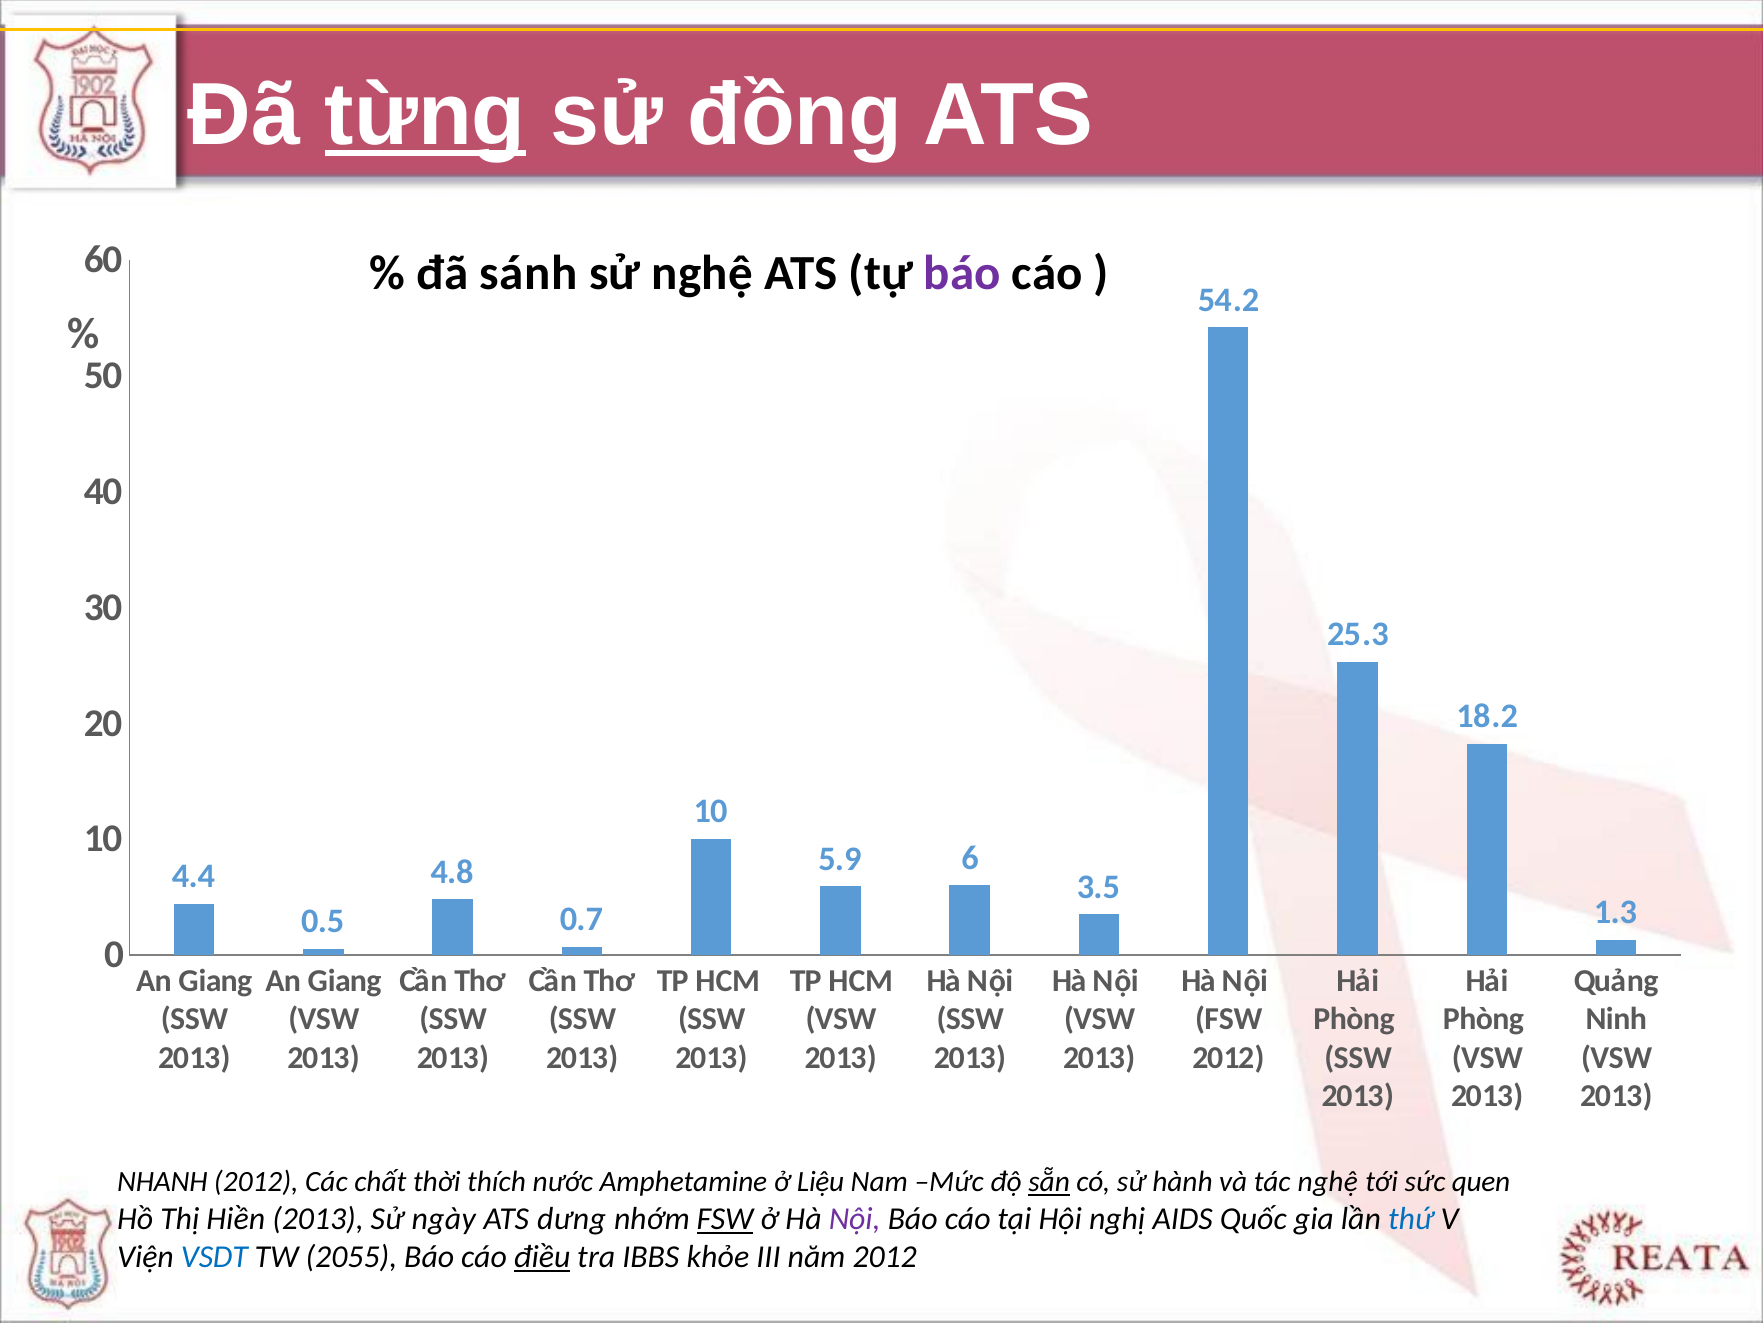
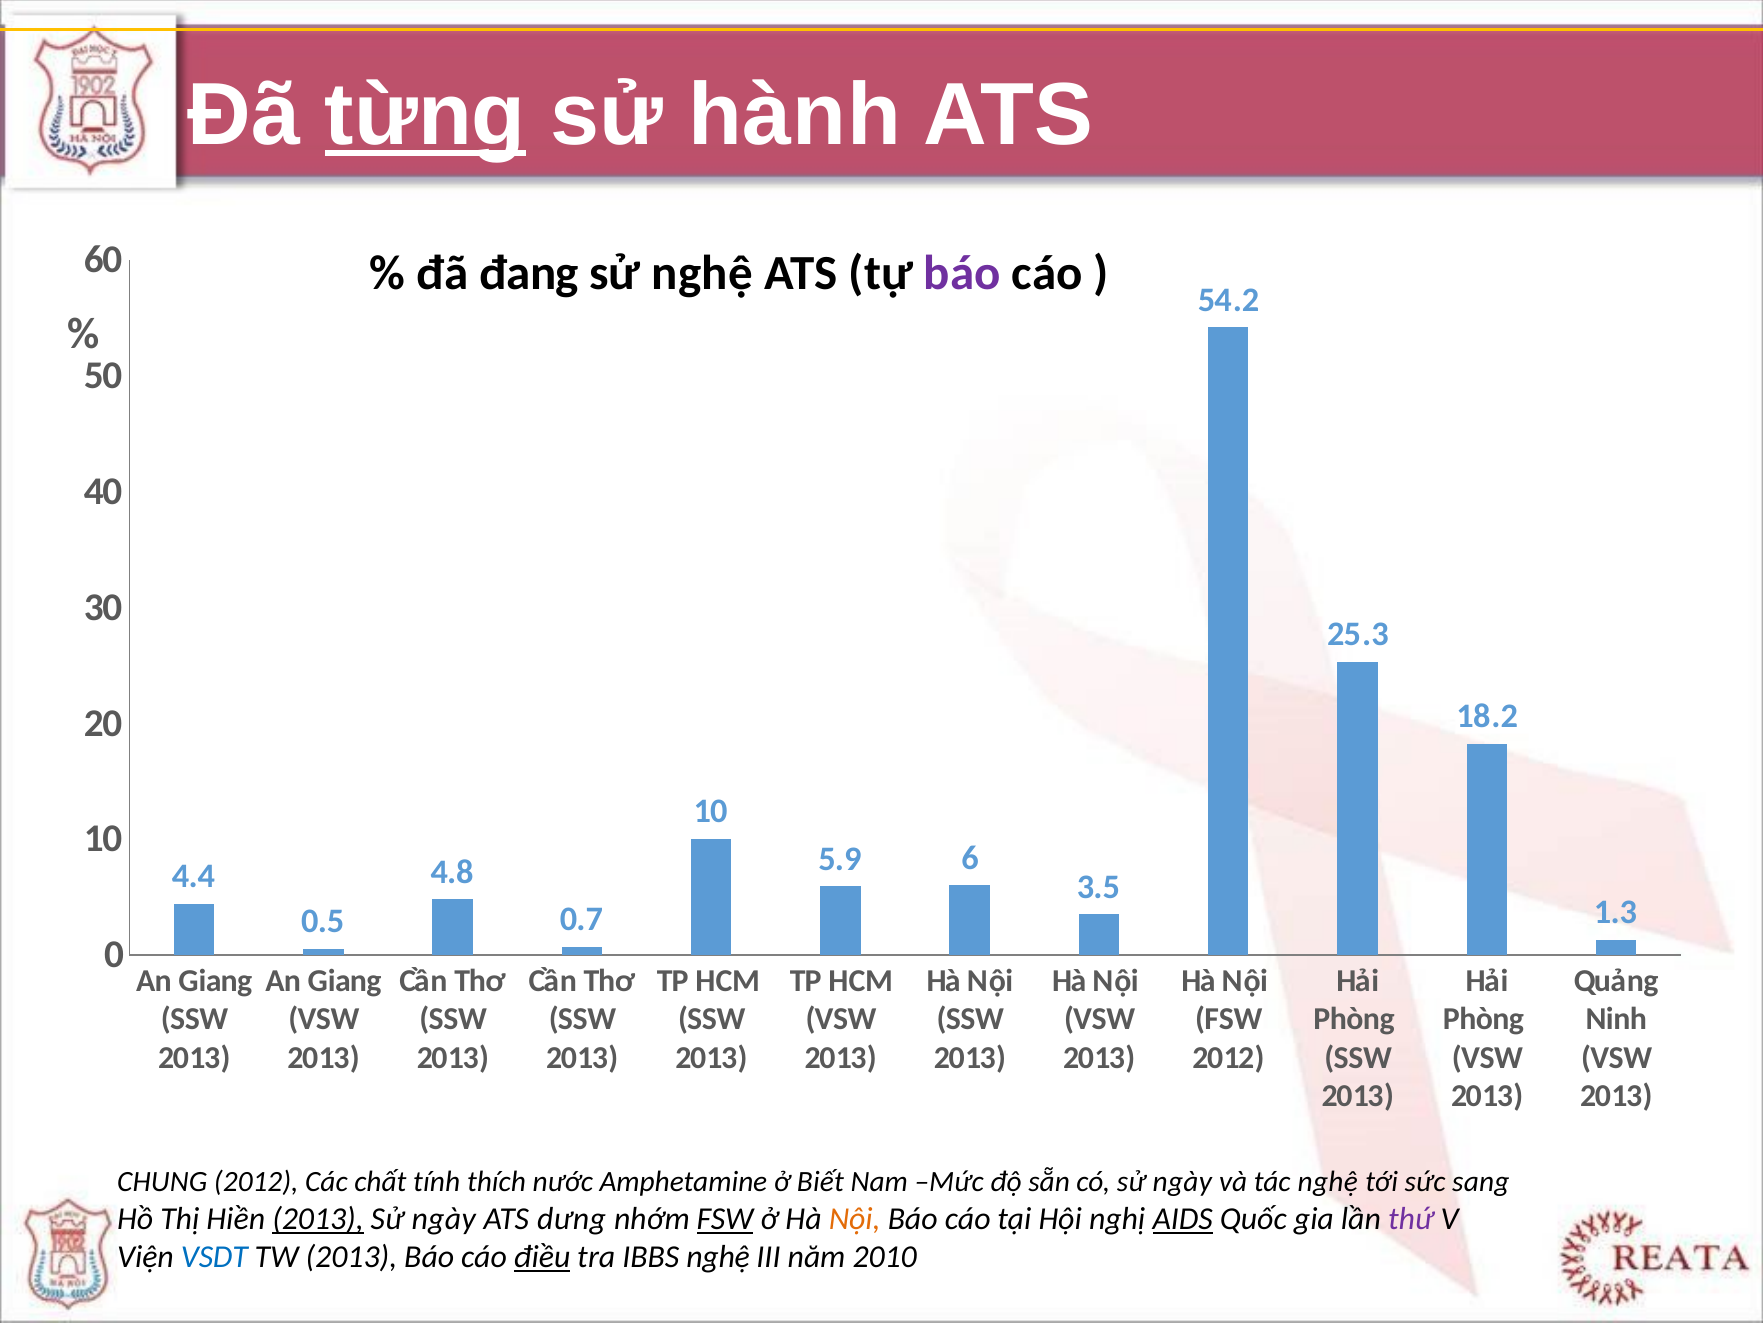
đồng: đồng -> hành
sánh: sánh -> đang
NHANH: NHANH -> CHUNG
thời: thời -> tính
Liệu: Liệu -> Biết
sẵn underline: present -> none
có sử hành: hành -> ngày
quen: quen -> sang
2013 at (318, 1218) underline: none -> present
Nội at (855, 1218) colour: purple -> orange
AIDS underline: none -> present
thứ colour: blue -> purple
TW 2055: 2055 -> 2013
IBBS khỏe: khỏe -> nghệ
năm 2012: 2012 -> 2010
